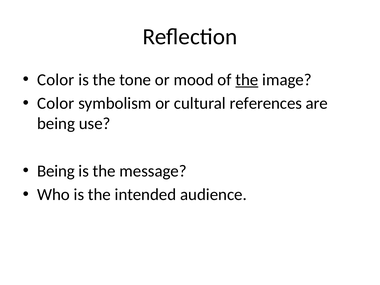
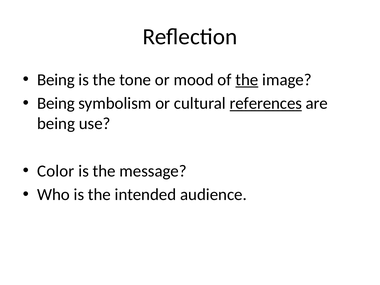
Color at (56, 80): Color -> Being
Color at (56, 103): Color -> Being
references underline: none -> present
Being at (56, 171): Being -> Color
